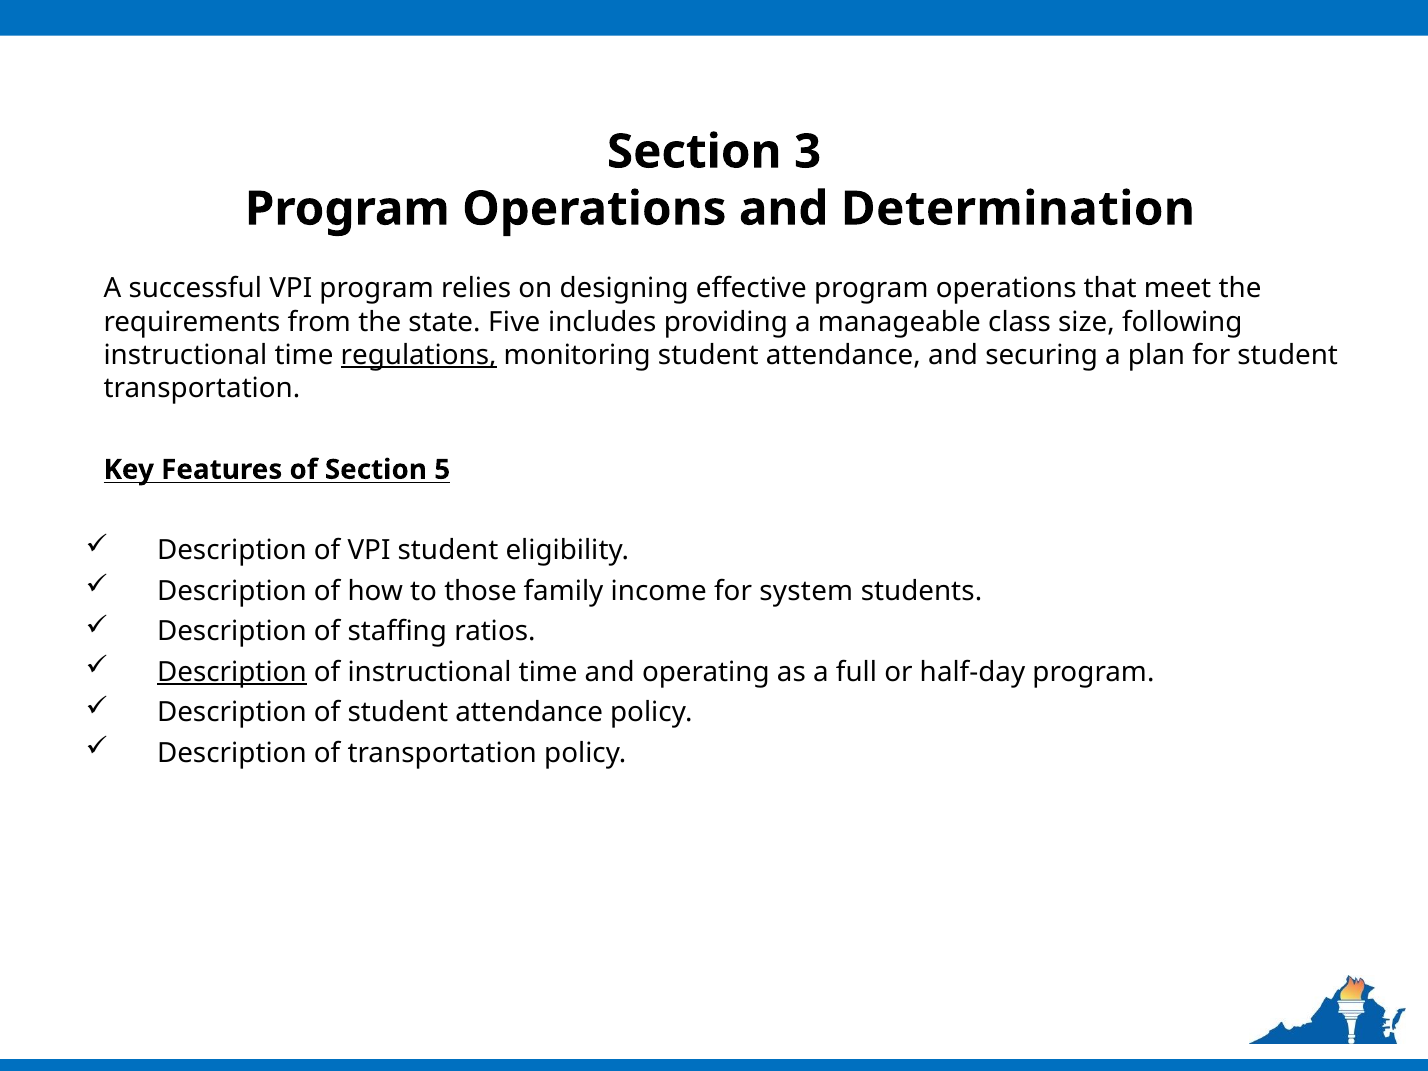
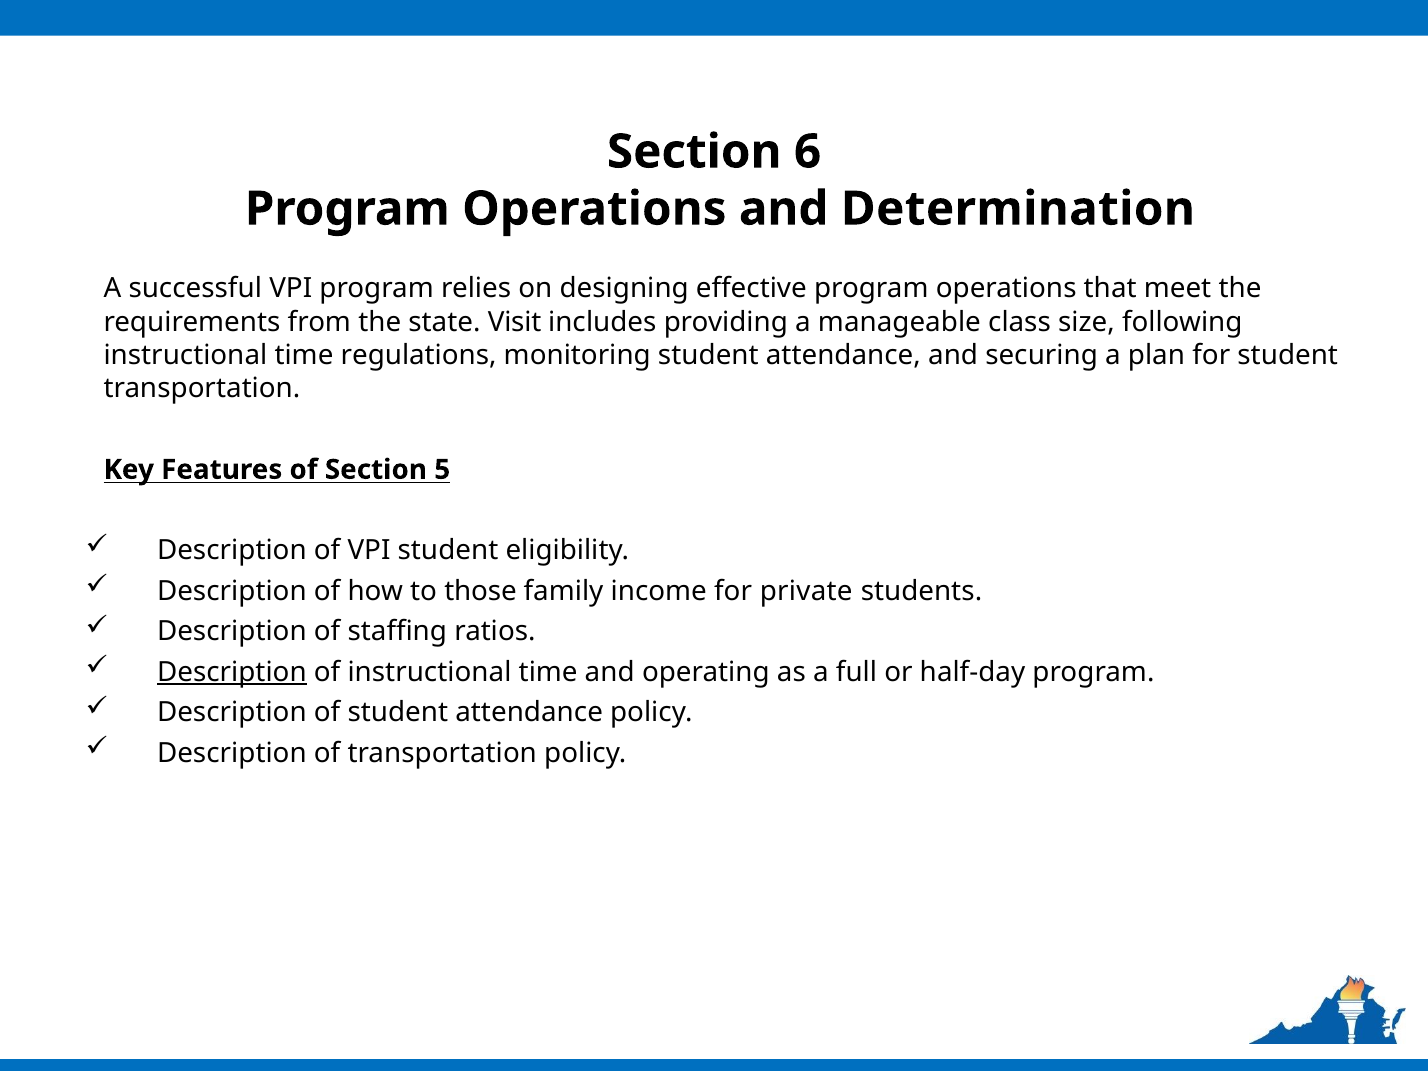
3: 3 -> 6
Five: Five -> Visit
regulations underline: present -> none
system: system -> private
